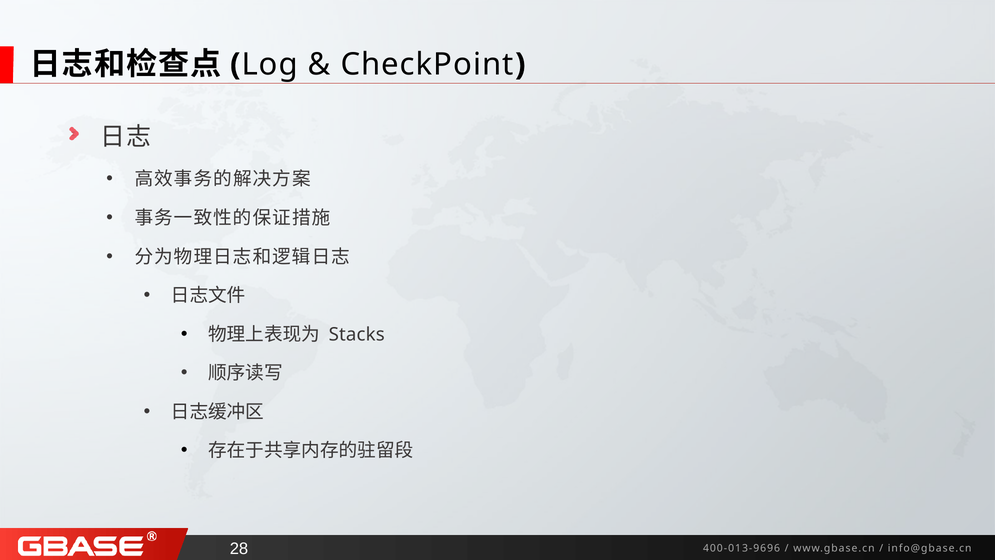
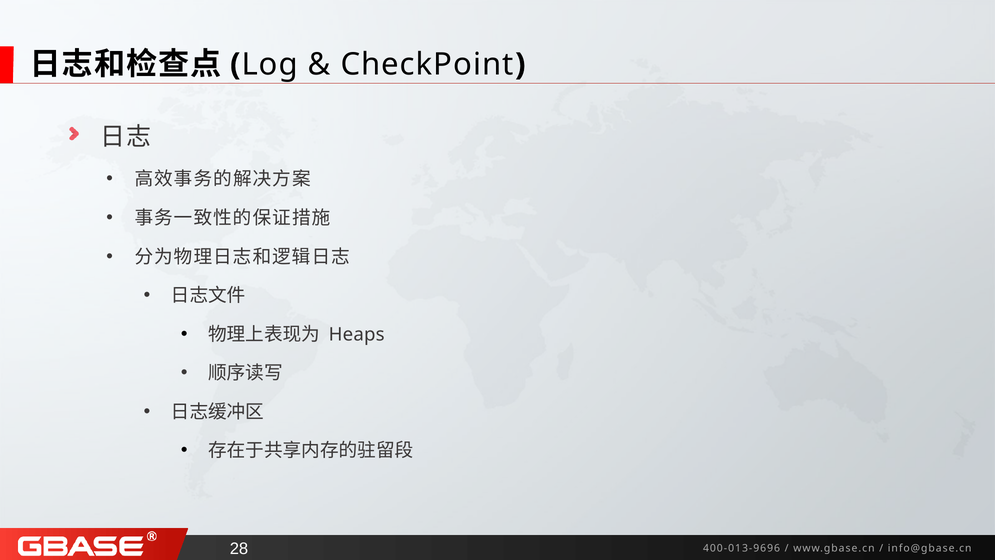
Stacks: Stacks -> Heaps
